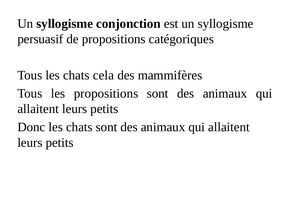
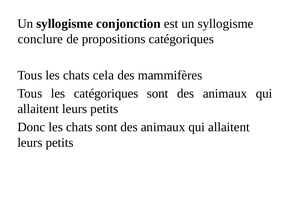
persuasif: persuasif -> conclure
les propositions: propositions -> catégoriques
